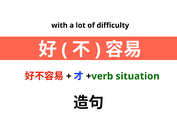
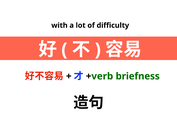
situation: situation -> briefness
